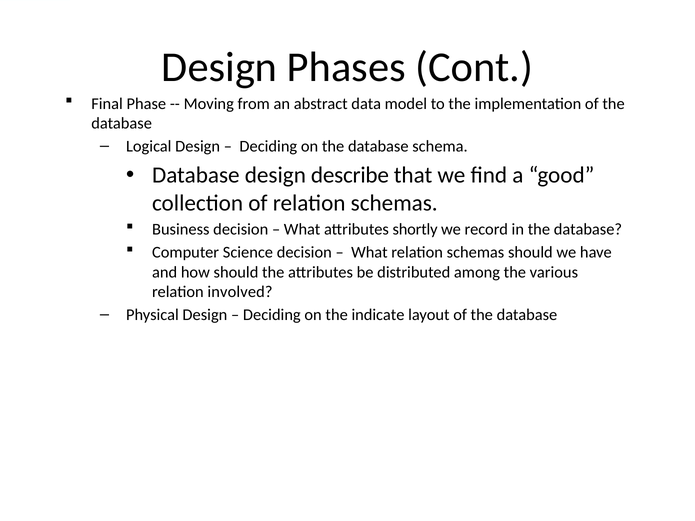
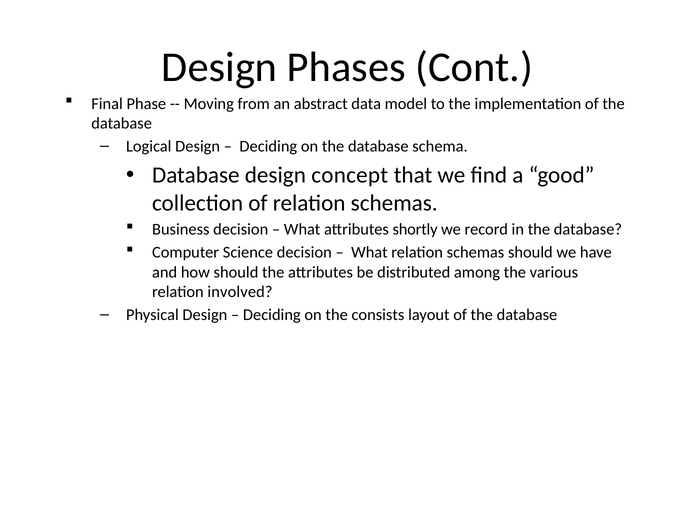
describe: describe -> concept
indicate: indicate -> consists
